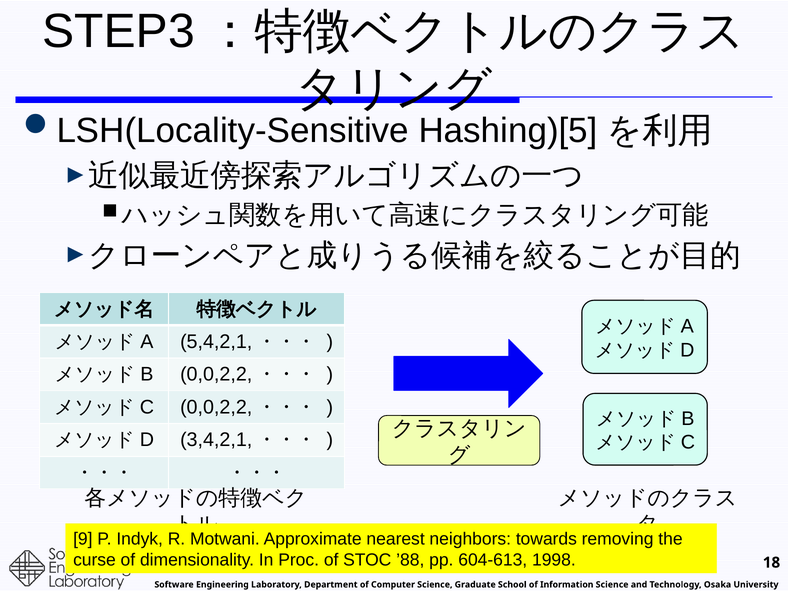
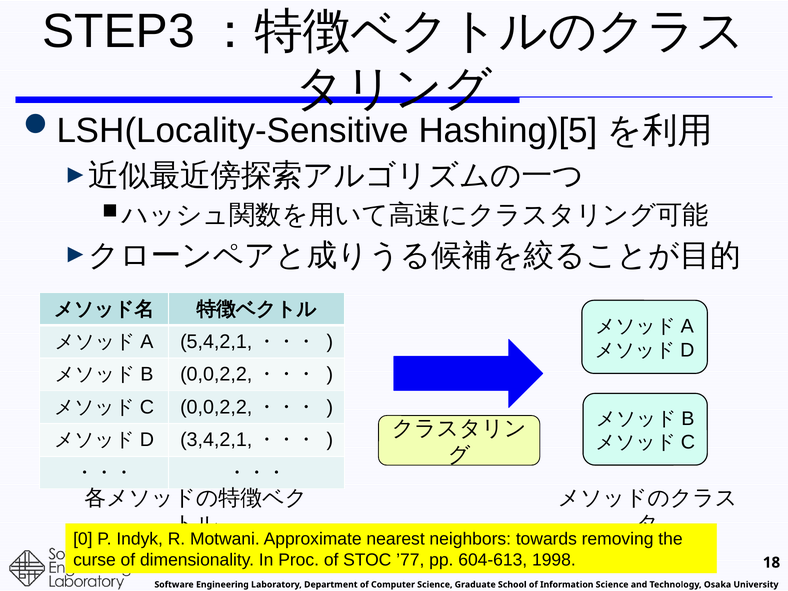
9: 9 -> 0
’88: ’88 -> ’77
